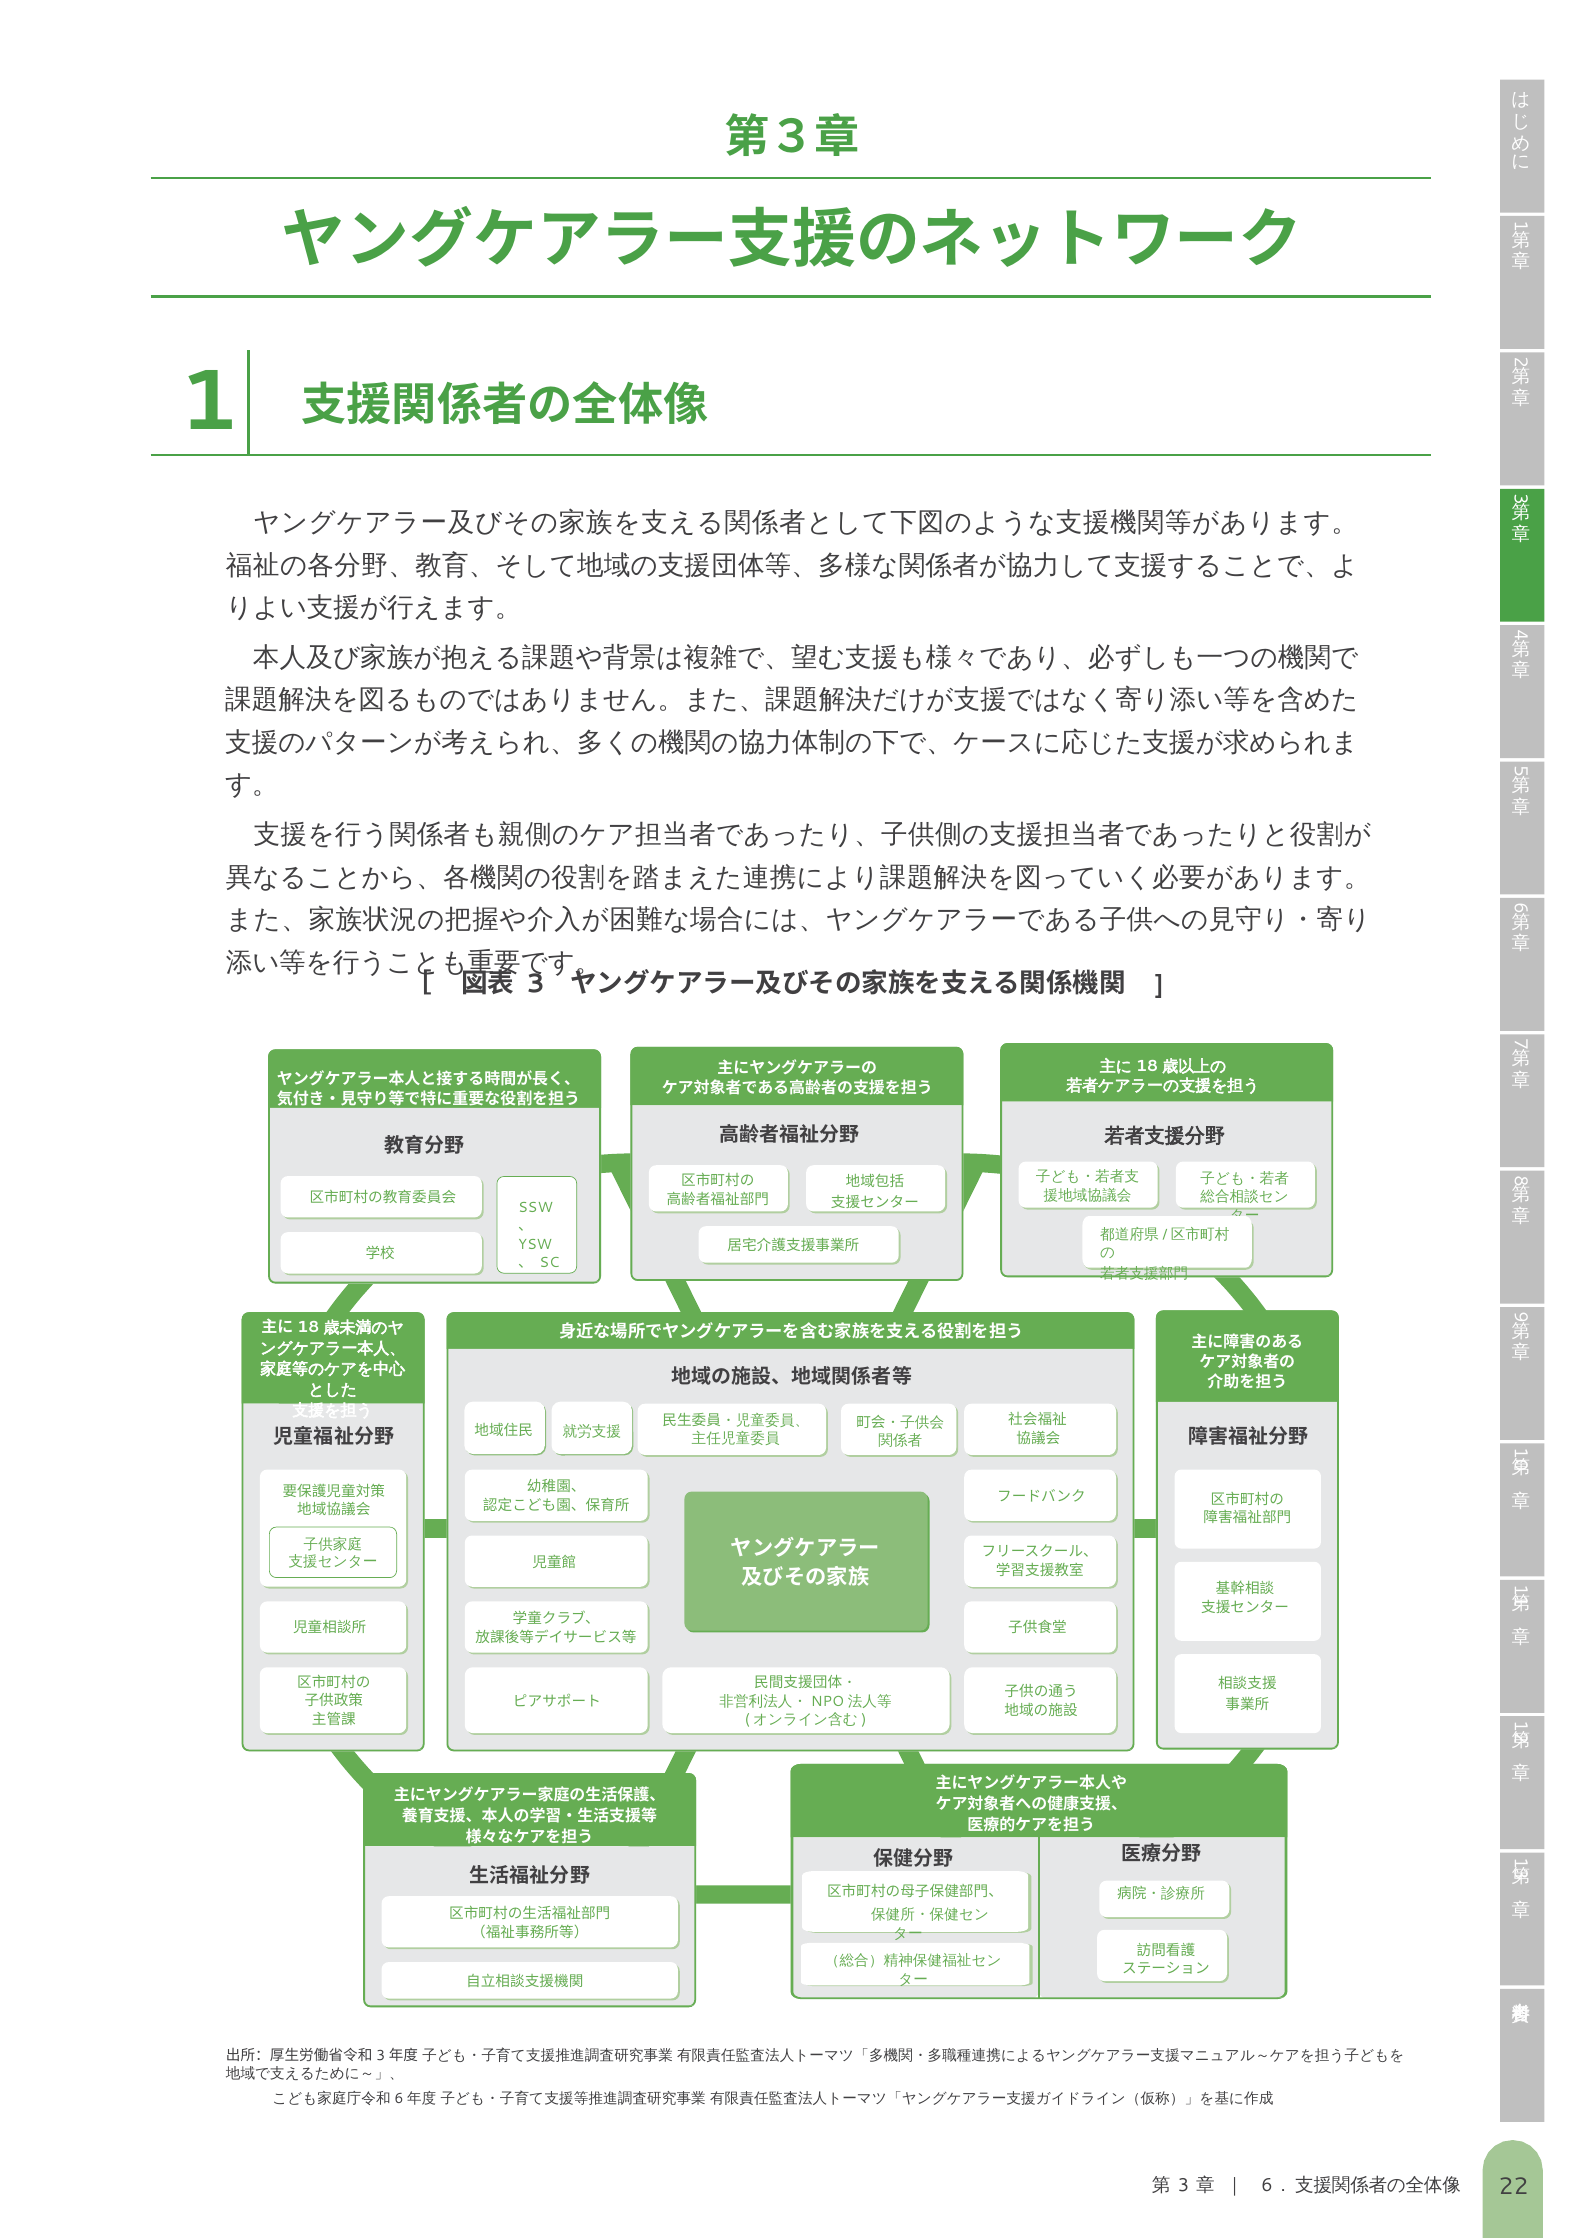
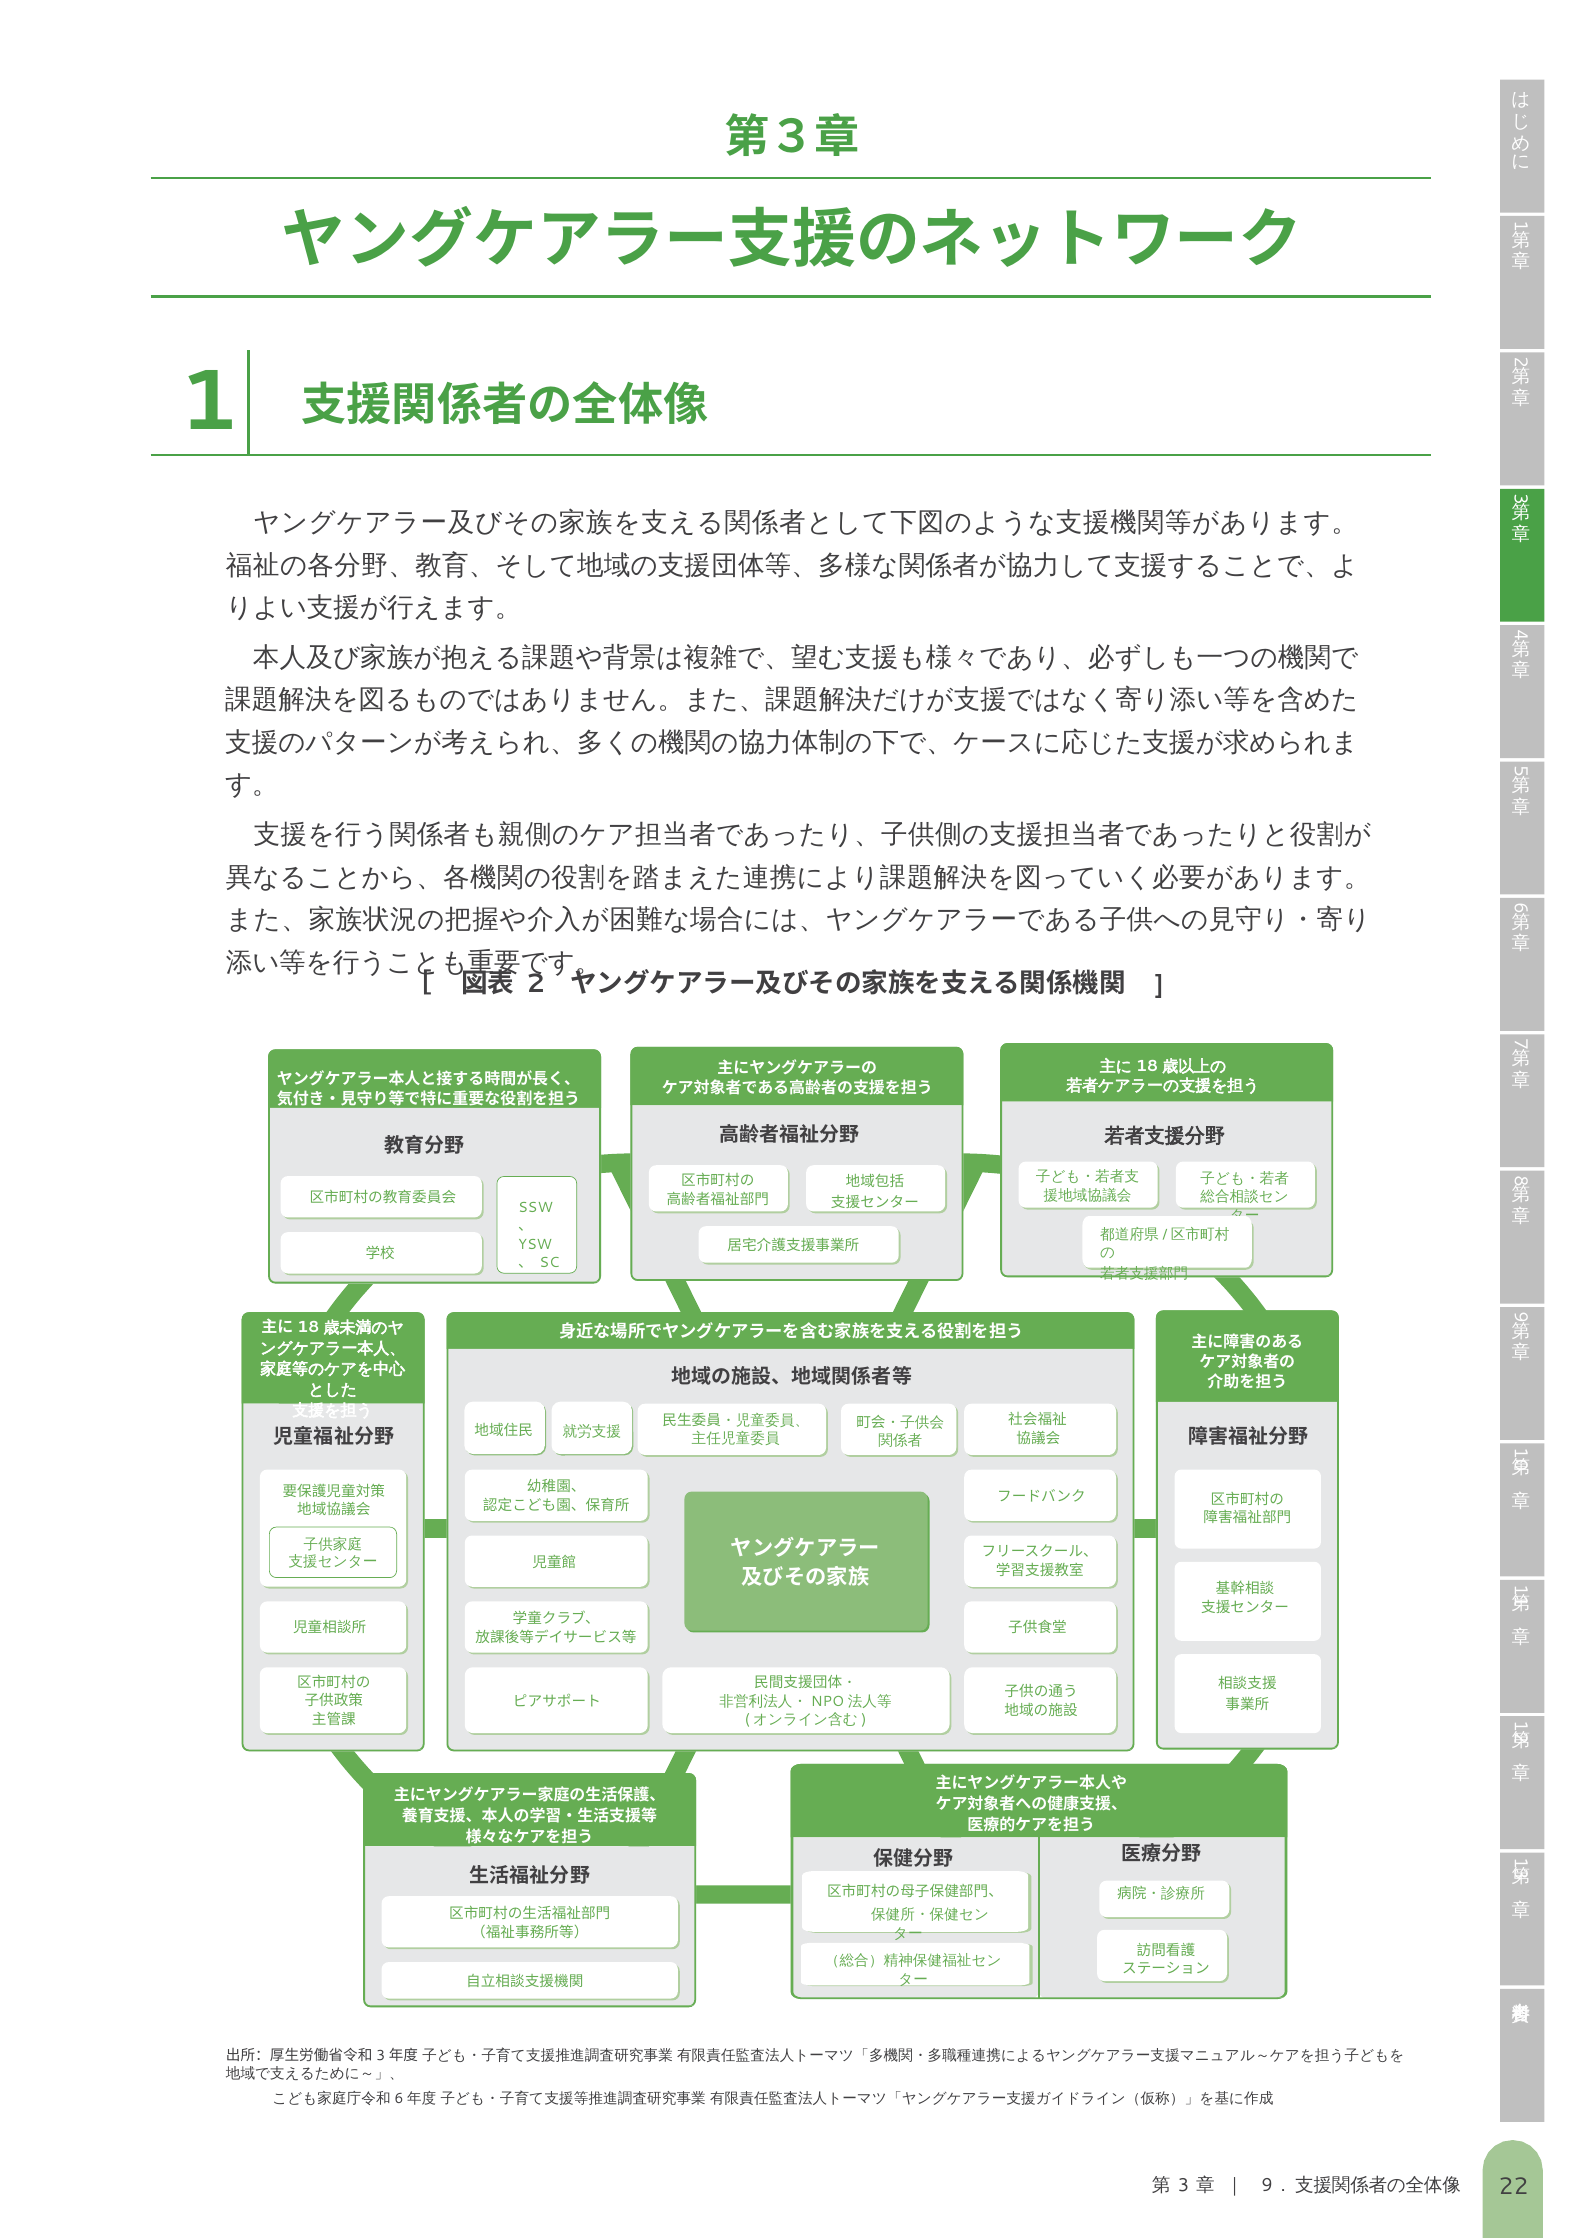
3 at (536, 984): 3 -> 2
6 at (1267, 2185): 6 -> 9
